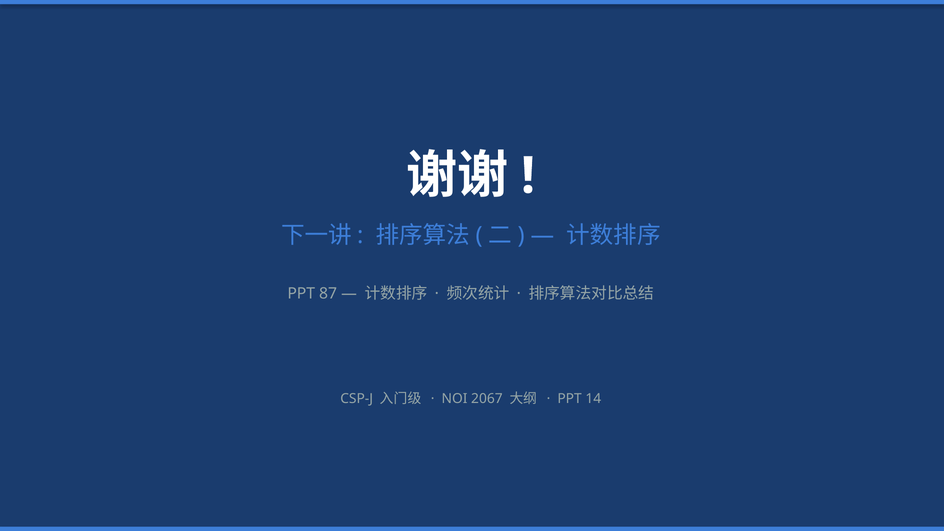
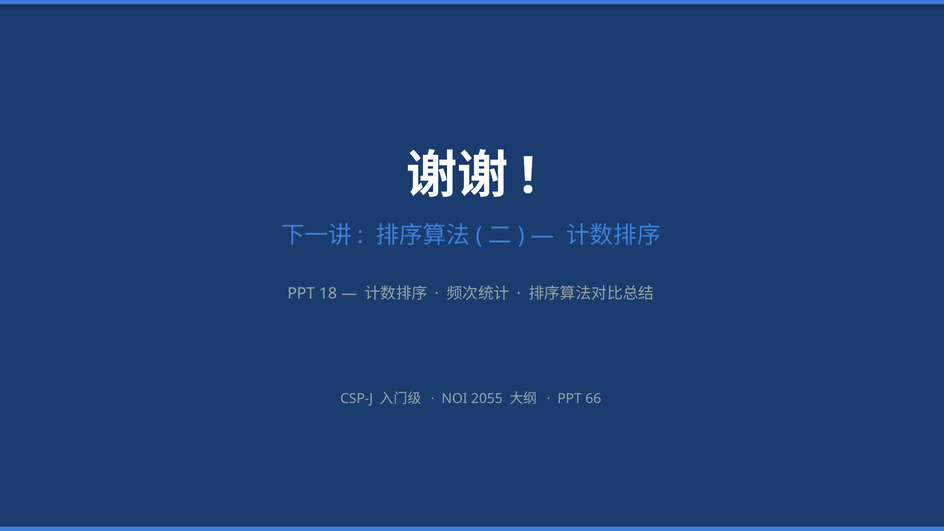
87: 87 -> 18
2067: 2067 -> 2055
14: 14 -> 66
